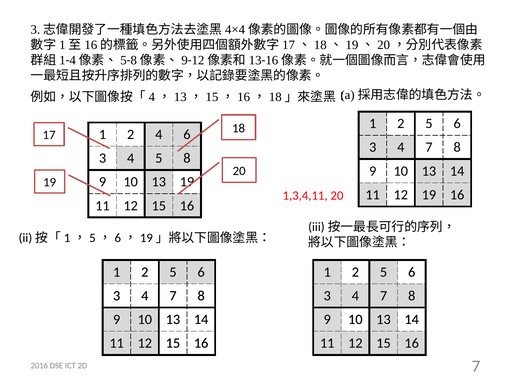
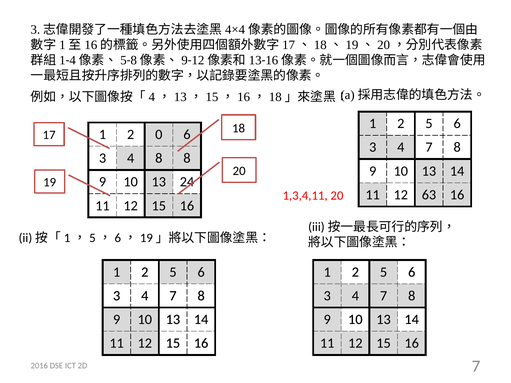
2 4: 4 -> 0
4 5: 5 -> 8
13 19: 19 -> 24
12 19: 19 -> 63
